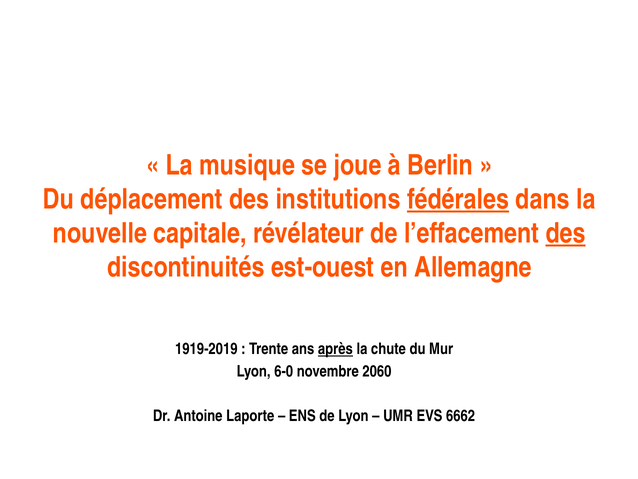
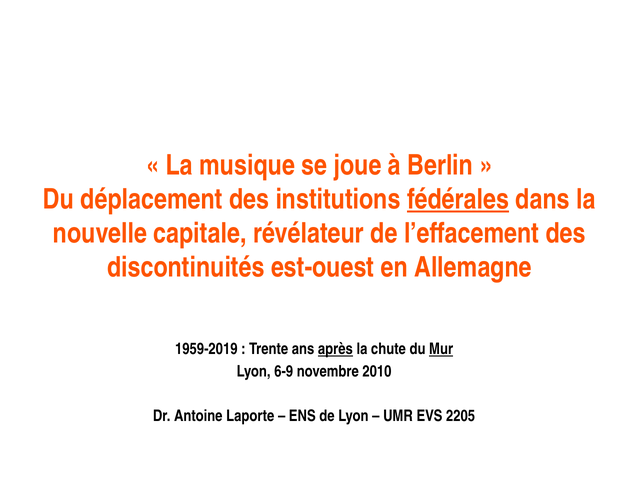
des at (566, 233) underline: present -> none
1919-2019: 1919-2019 -> 1959-2019
Mur underline: none -> present
6-0: 6-0 -> 6-9
2060: 2060 -> 2010
6662: 6662 -> 2205
